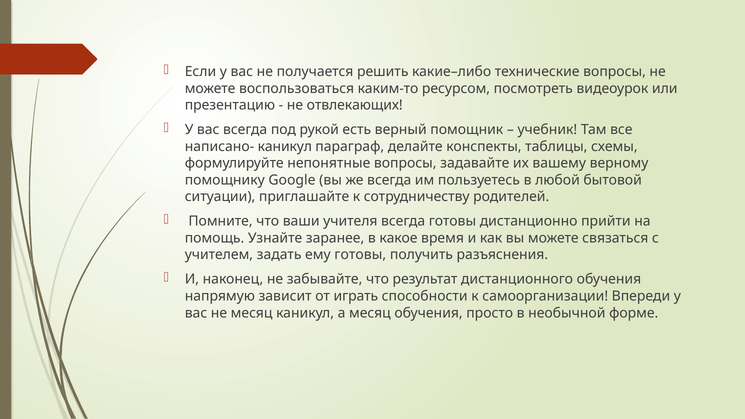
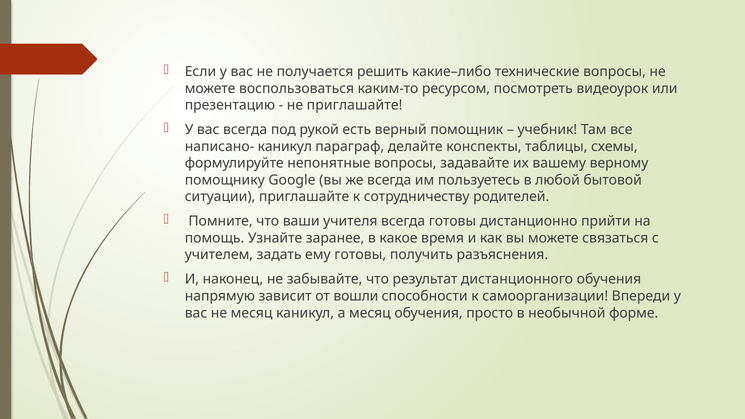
не отвлекающих: отвлекающих -> приглашайте
играть: играть -> вошли
